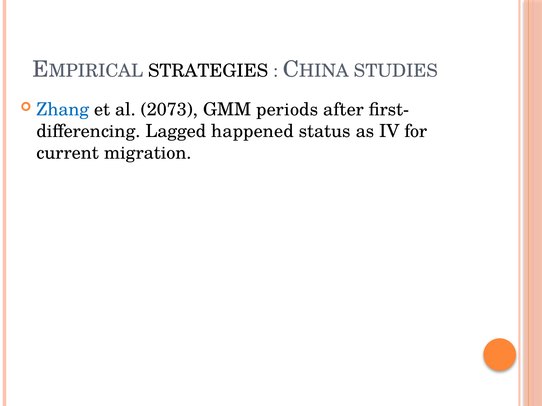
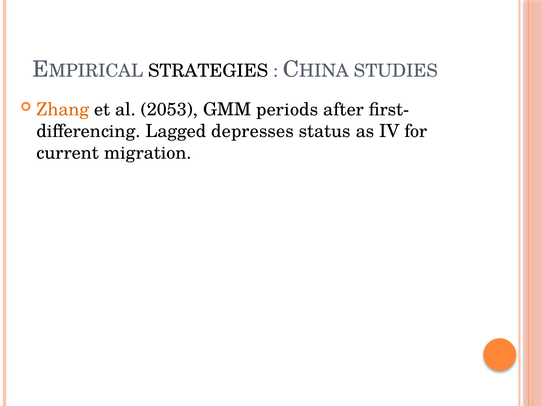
Zhang colour: blue -> orange
2073: 2073 -> 2053
happened: happened -> depresses
